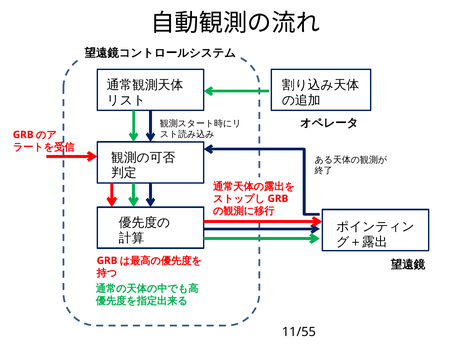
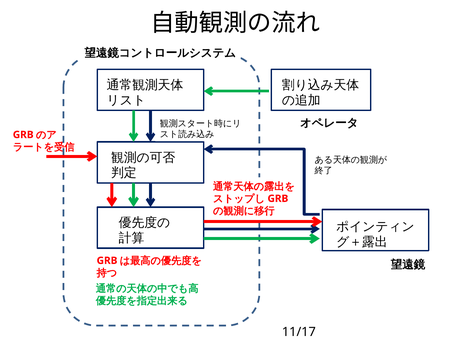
11/55: 11/55 -> 11/17
